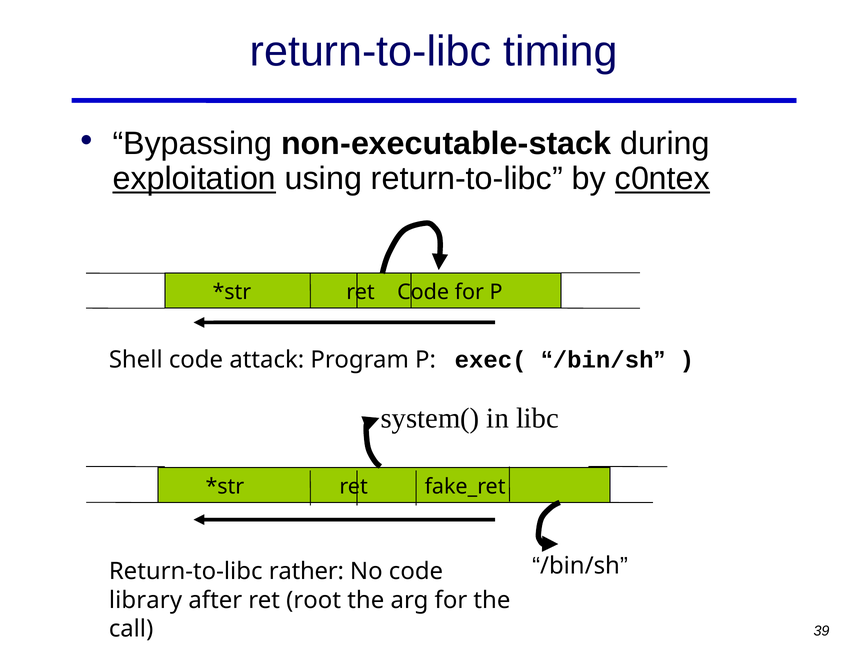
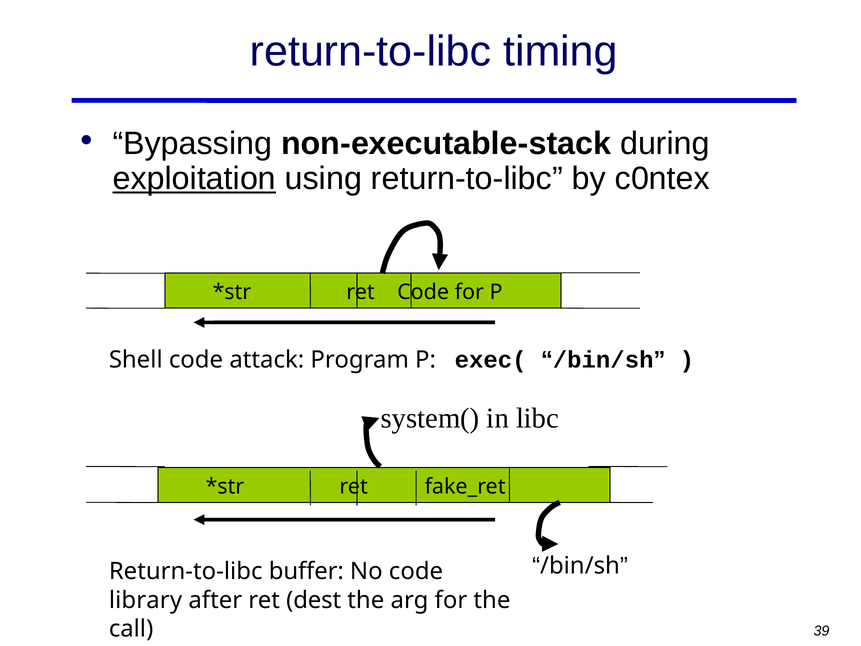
c0ntex underline: present -> none
rather: rather -> buffer
root: root -> dest
